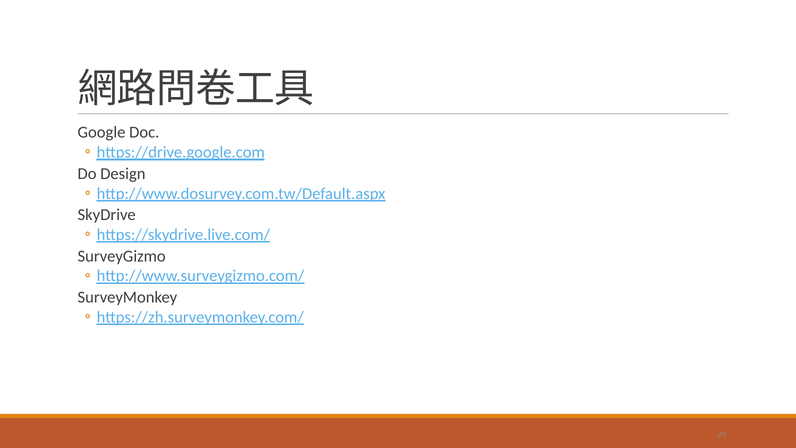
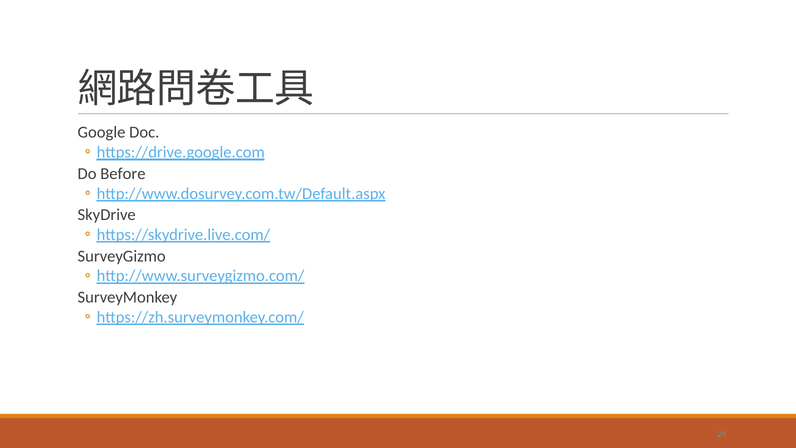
Design: Design -> Before
